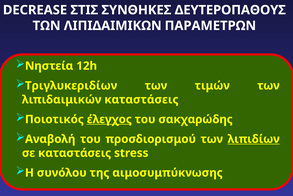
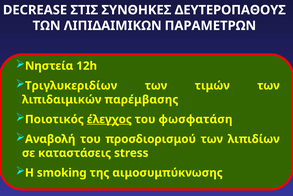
λιπιδαιμικών καταστάσεις: καταστάσεις -> παρέμβασης
σακχαρώδης: σακχαρώδης -> φωσφατάση
λιπιδίων underline: present -> none
συνόλου: συνόλου -> smoking
